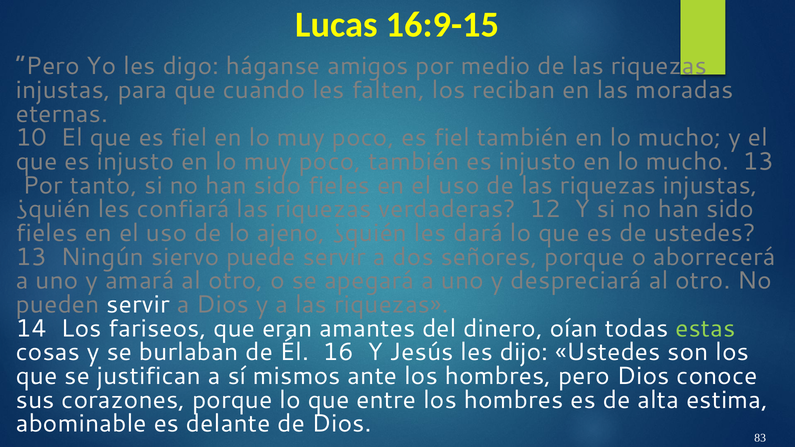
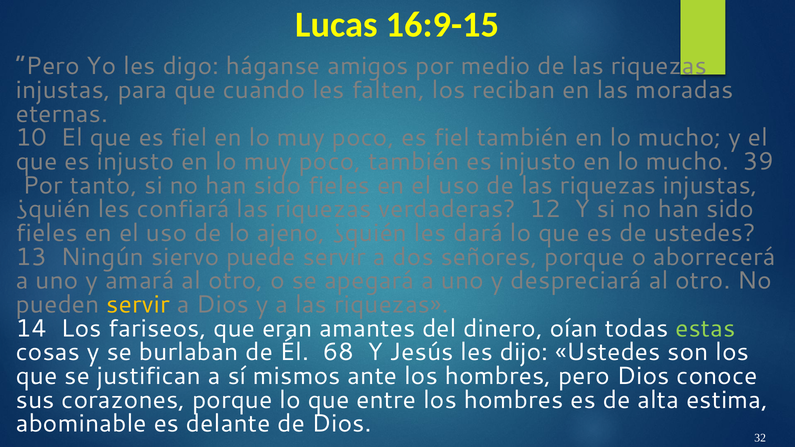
mucho 13: 13 -> 39
servir at (138, 305) colour: white -> yellow
16: 16 -> 68
83: 83 -> 32
